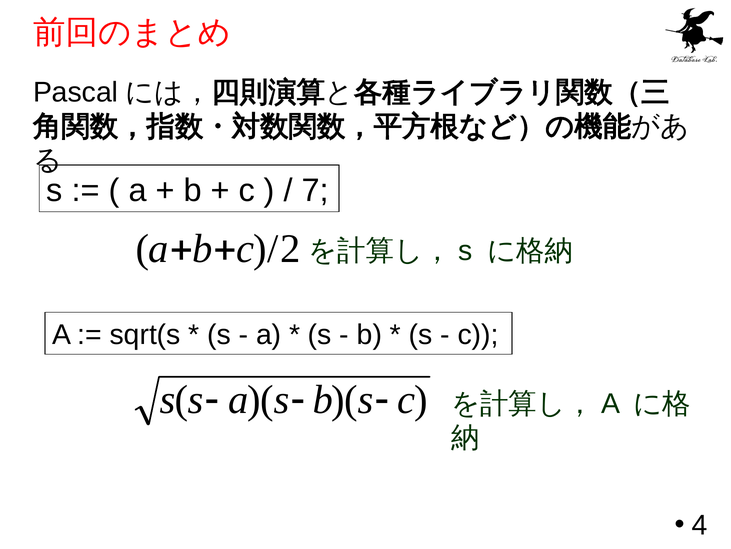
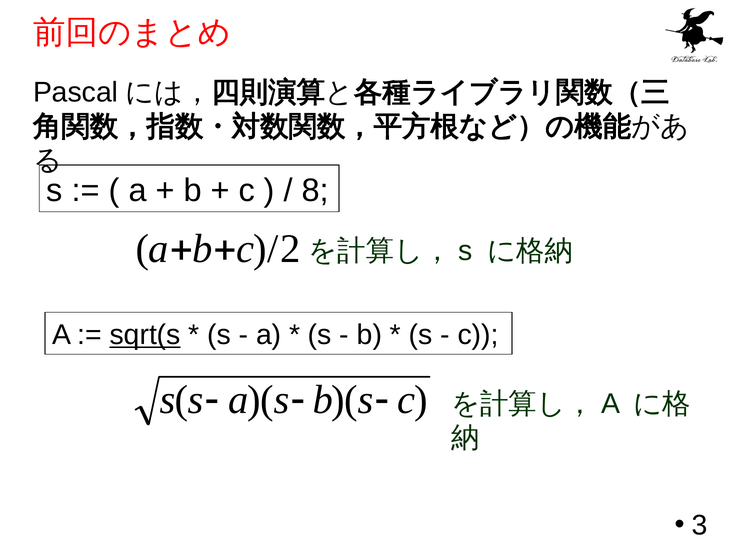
7: 7 -> 8
sqrt(s underline: none -> present
4: 4 -> 3
